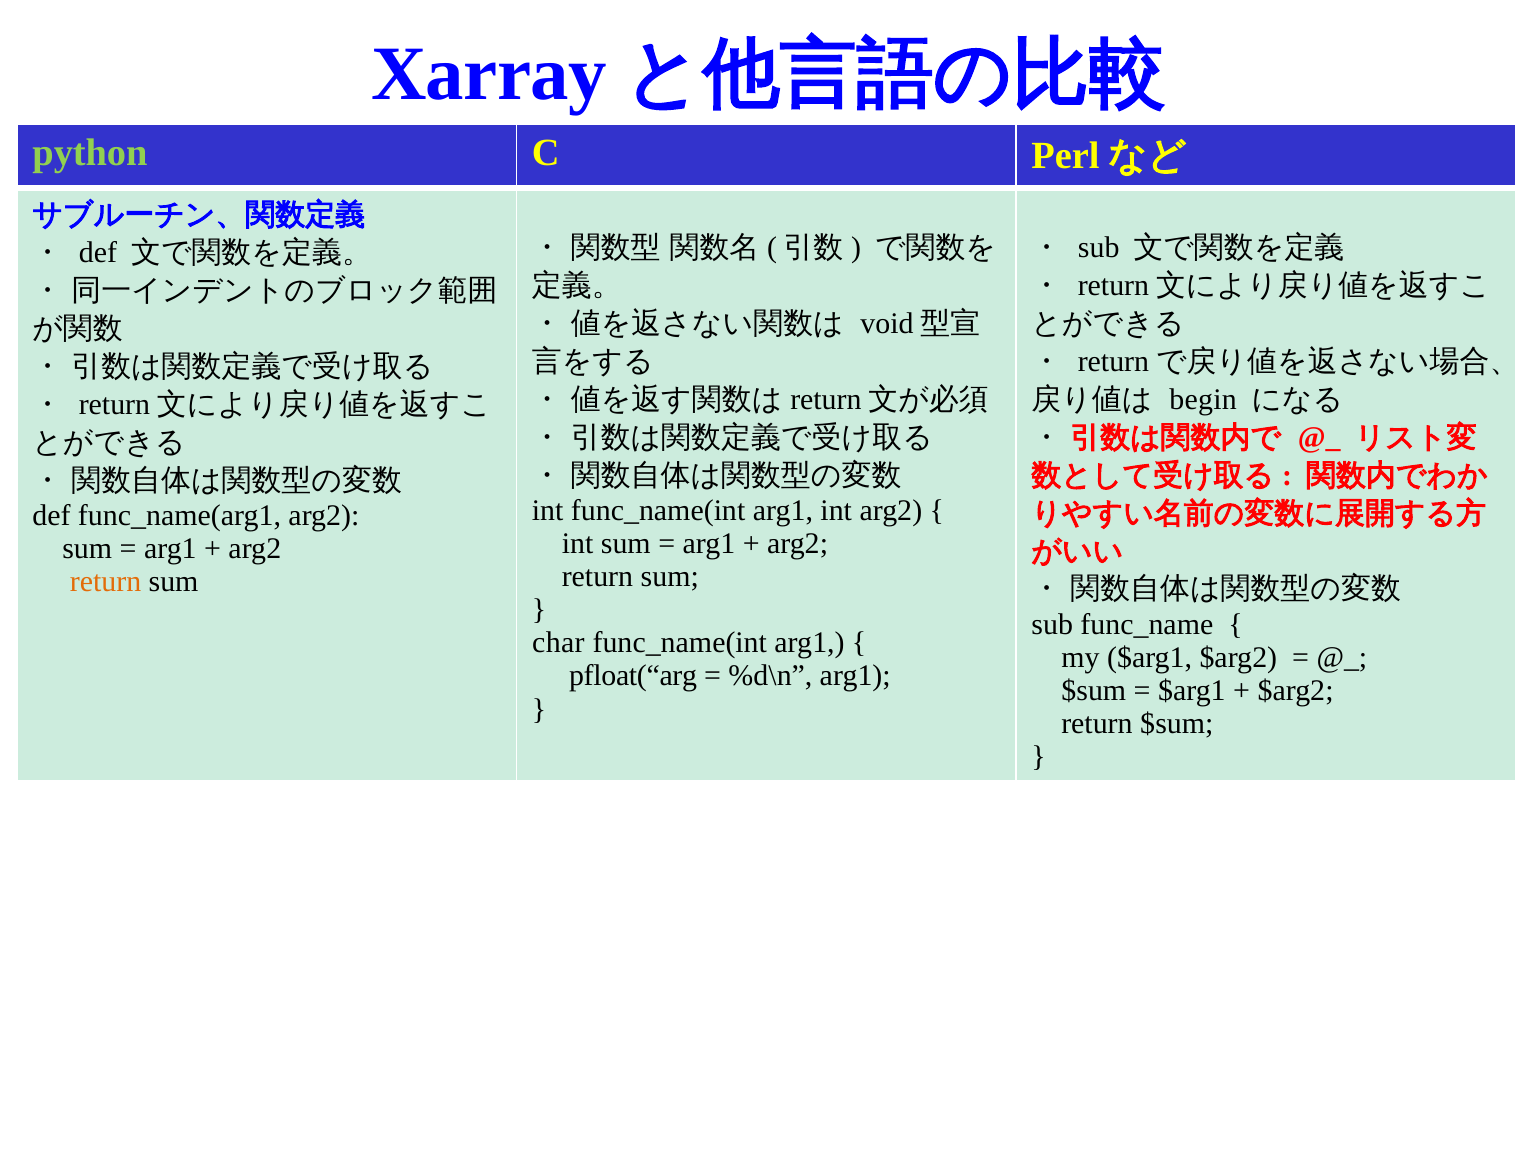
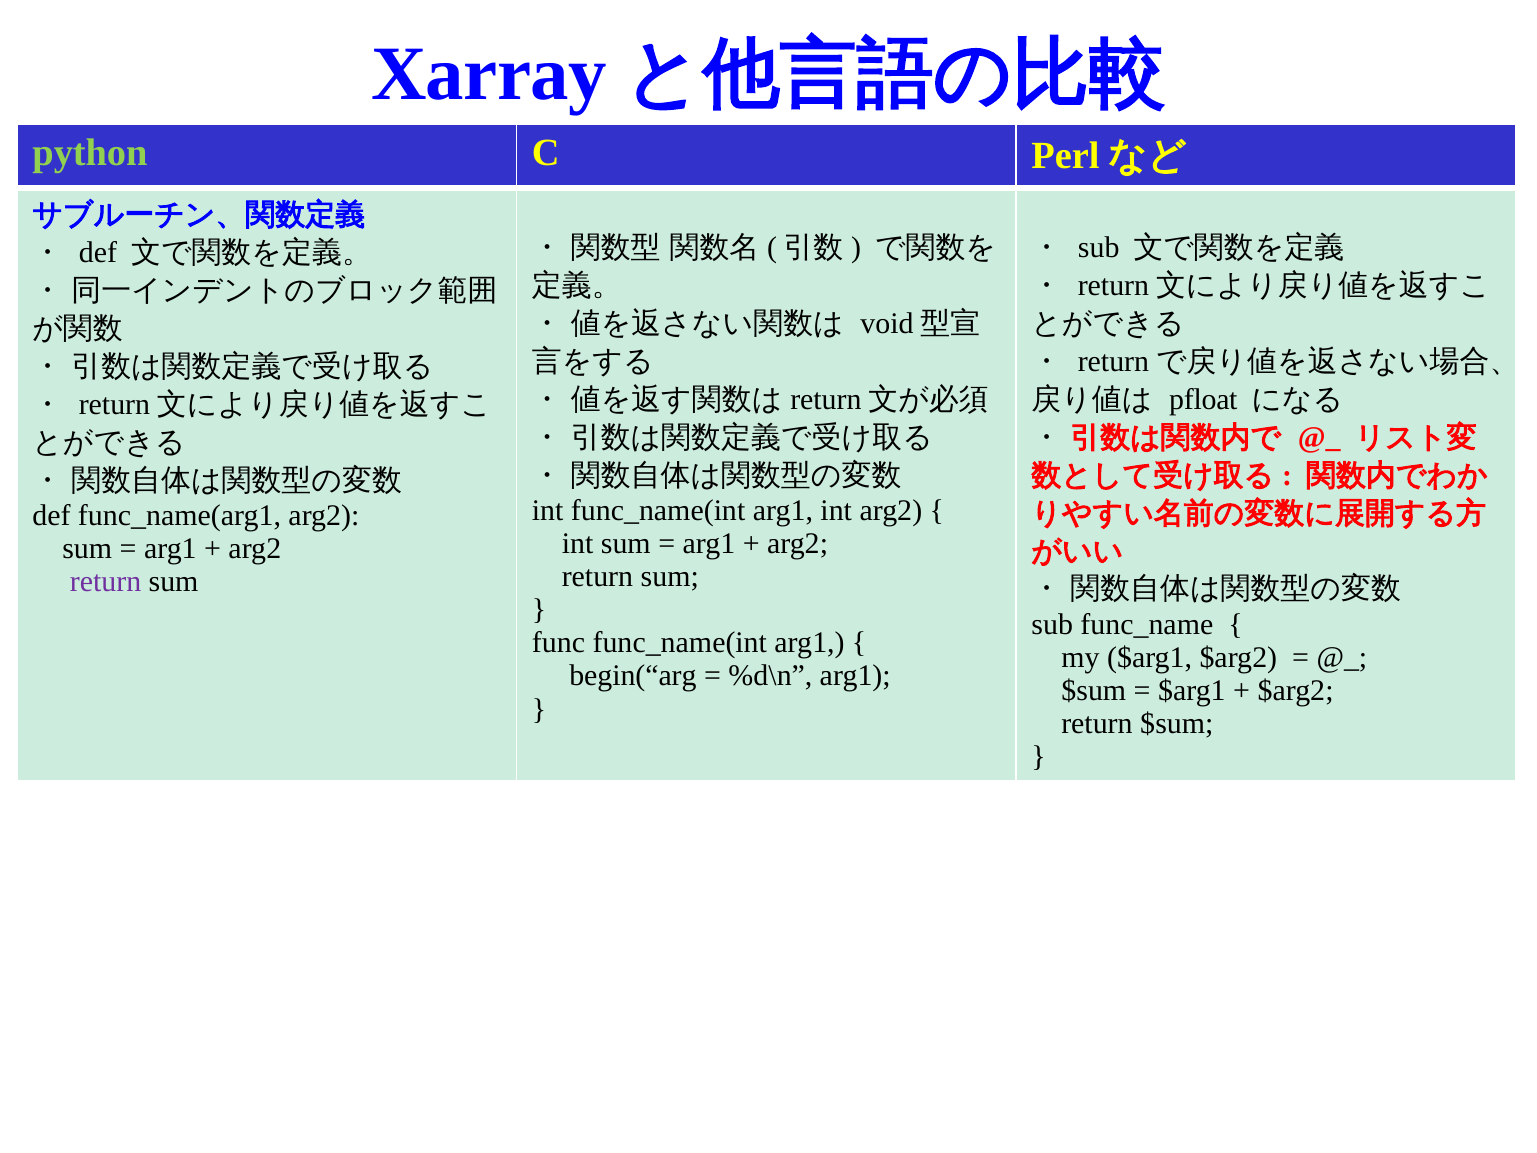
begin: begin -> pfloat
return at (106, 582) colour: orange -> purple
char: char -> func
pfloat(“arg: pfloat(“arg -> begin(“arg
